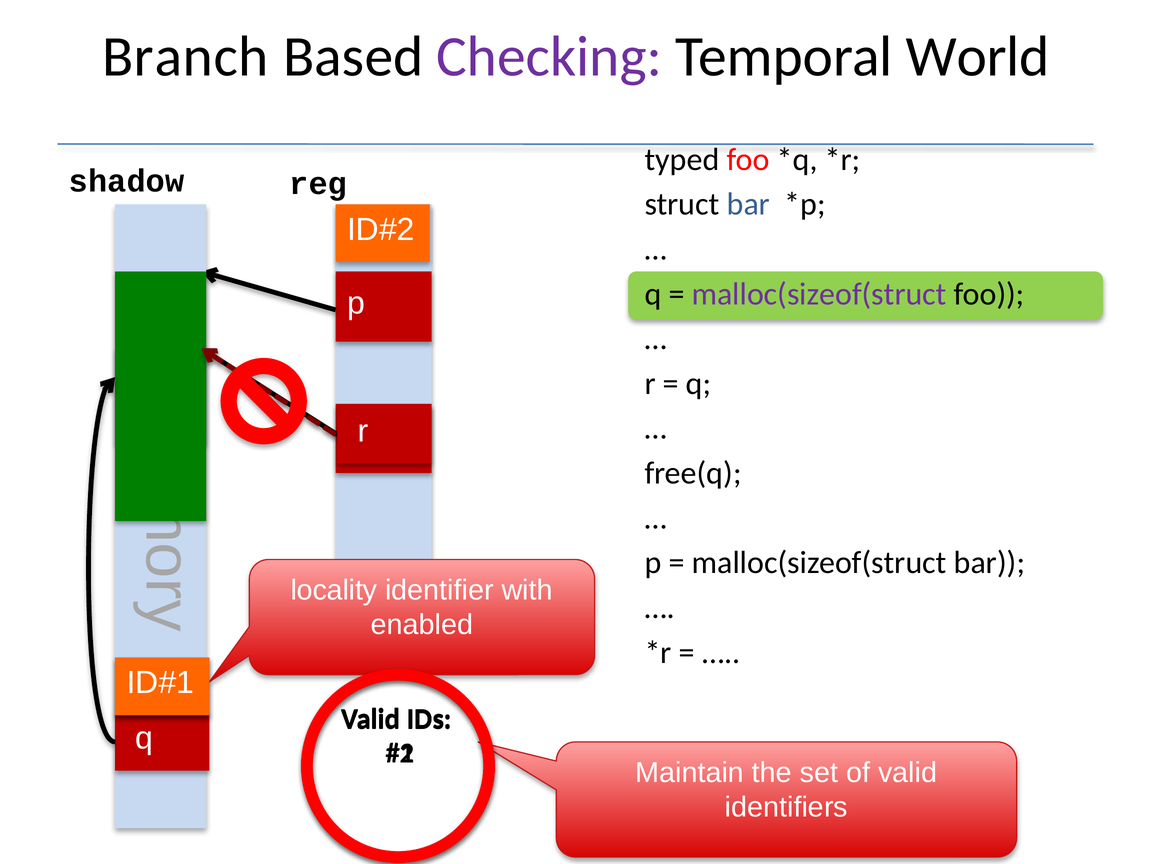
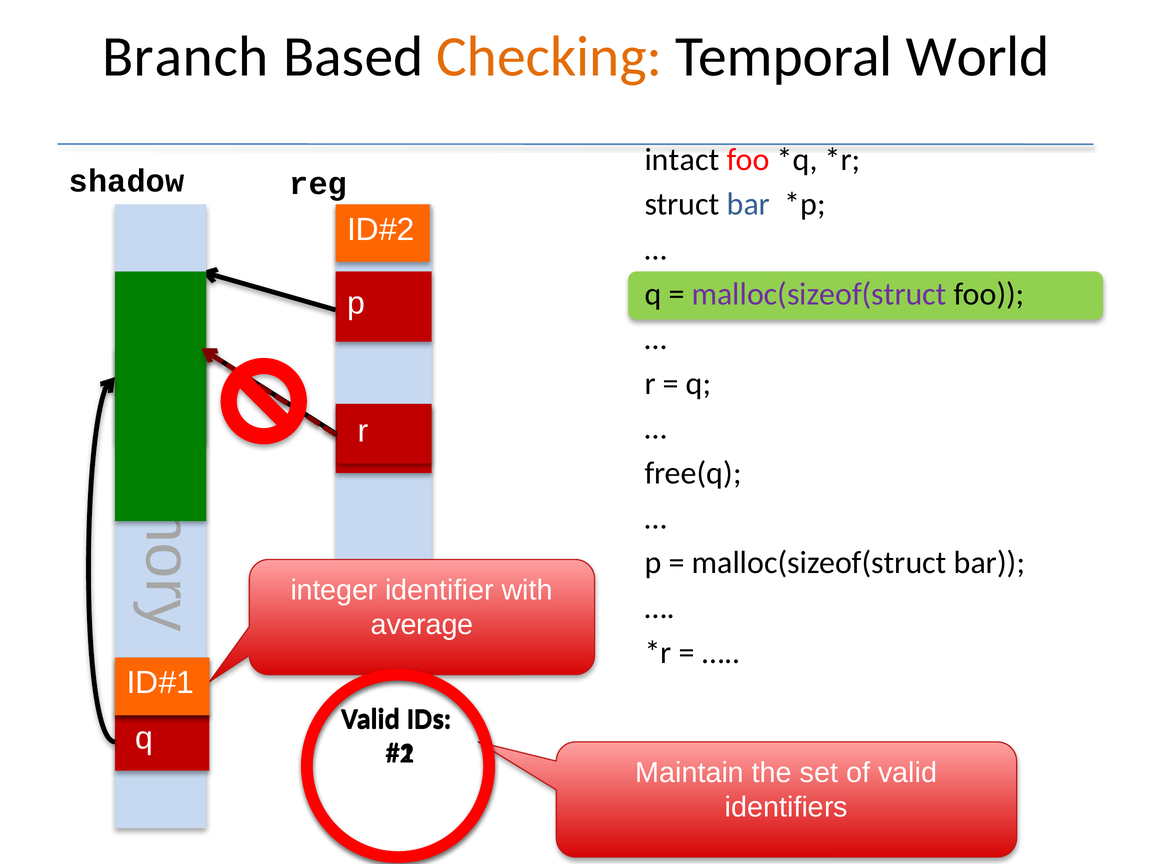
Checking colour: purple -> orange
typed: typed -> intact
locality: locality -> integer
enabled: enabled -> average
